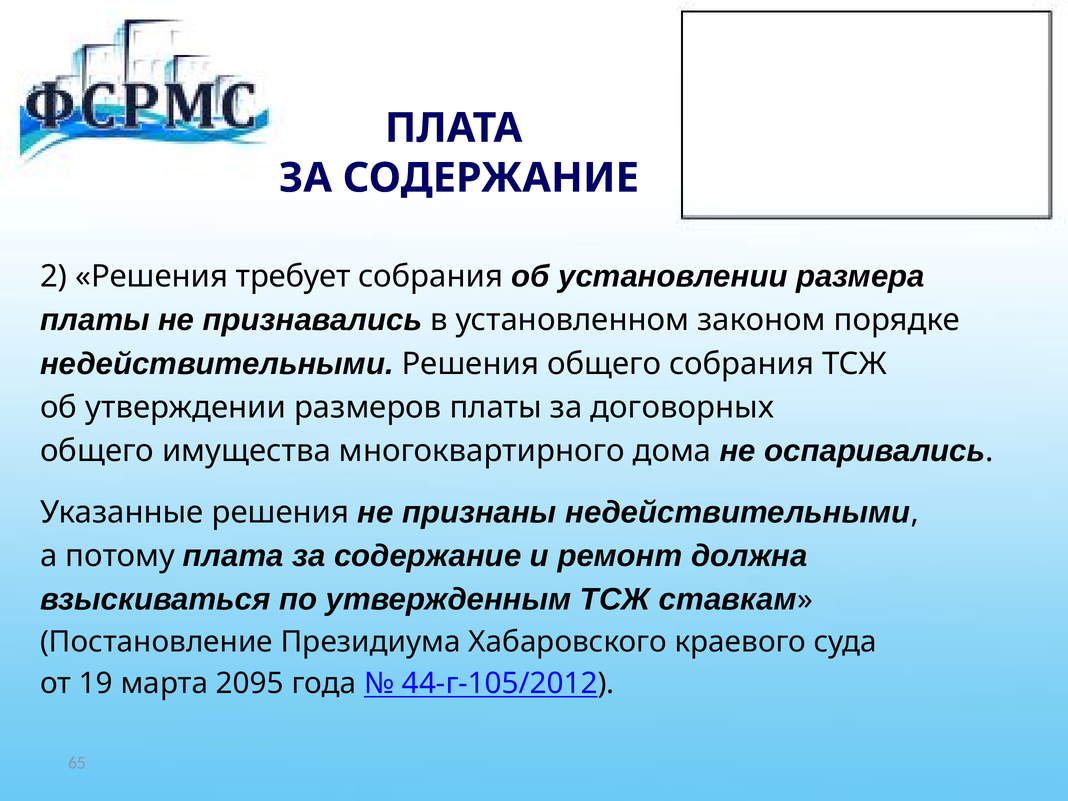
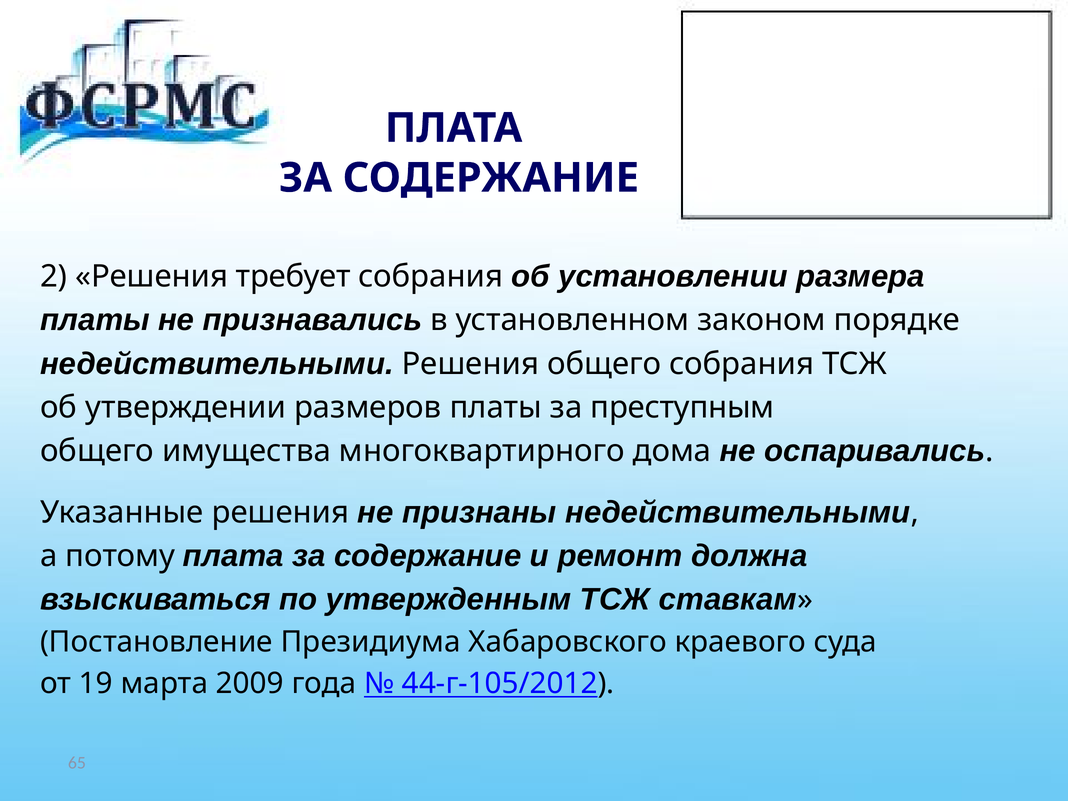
договорных: договорных -> преступным
2095: 2095 -> 2009
